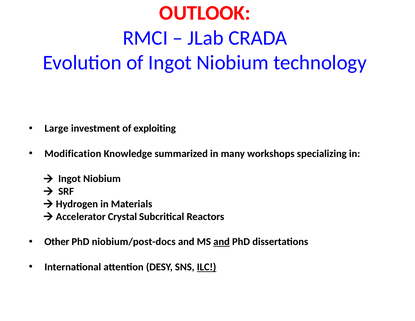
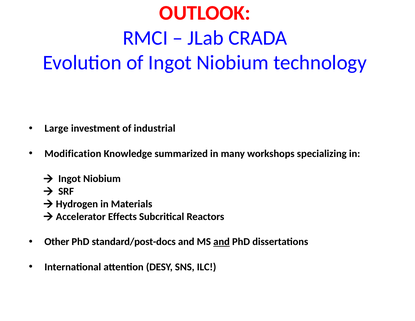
exploiting: exploiting -> industrial
Crystal: Crystal -> Effects
niobium/post-docs: niobium/post-docs -> standard/post-docs
ILC underline: present -> none
